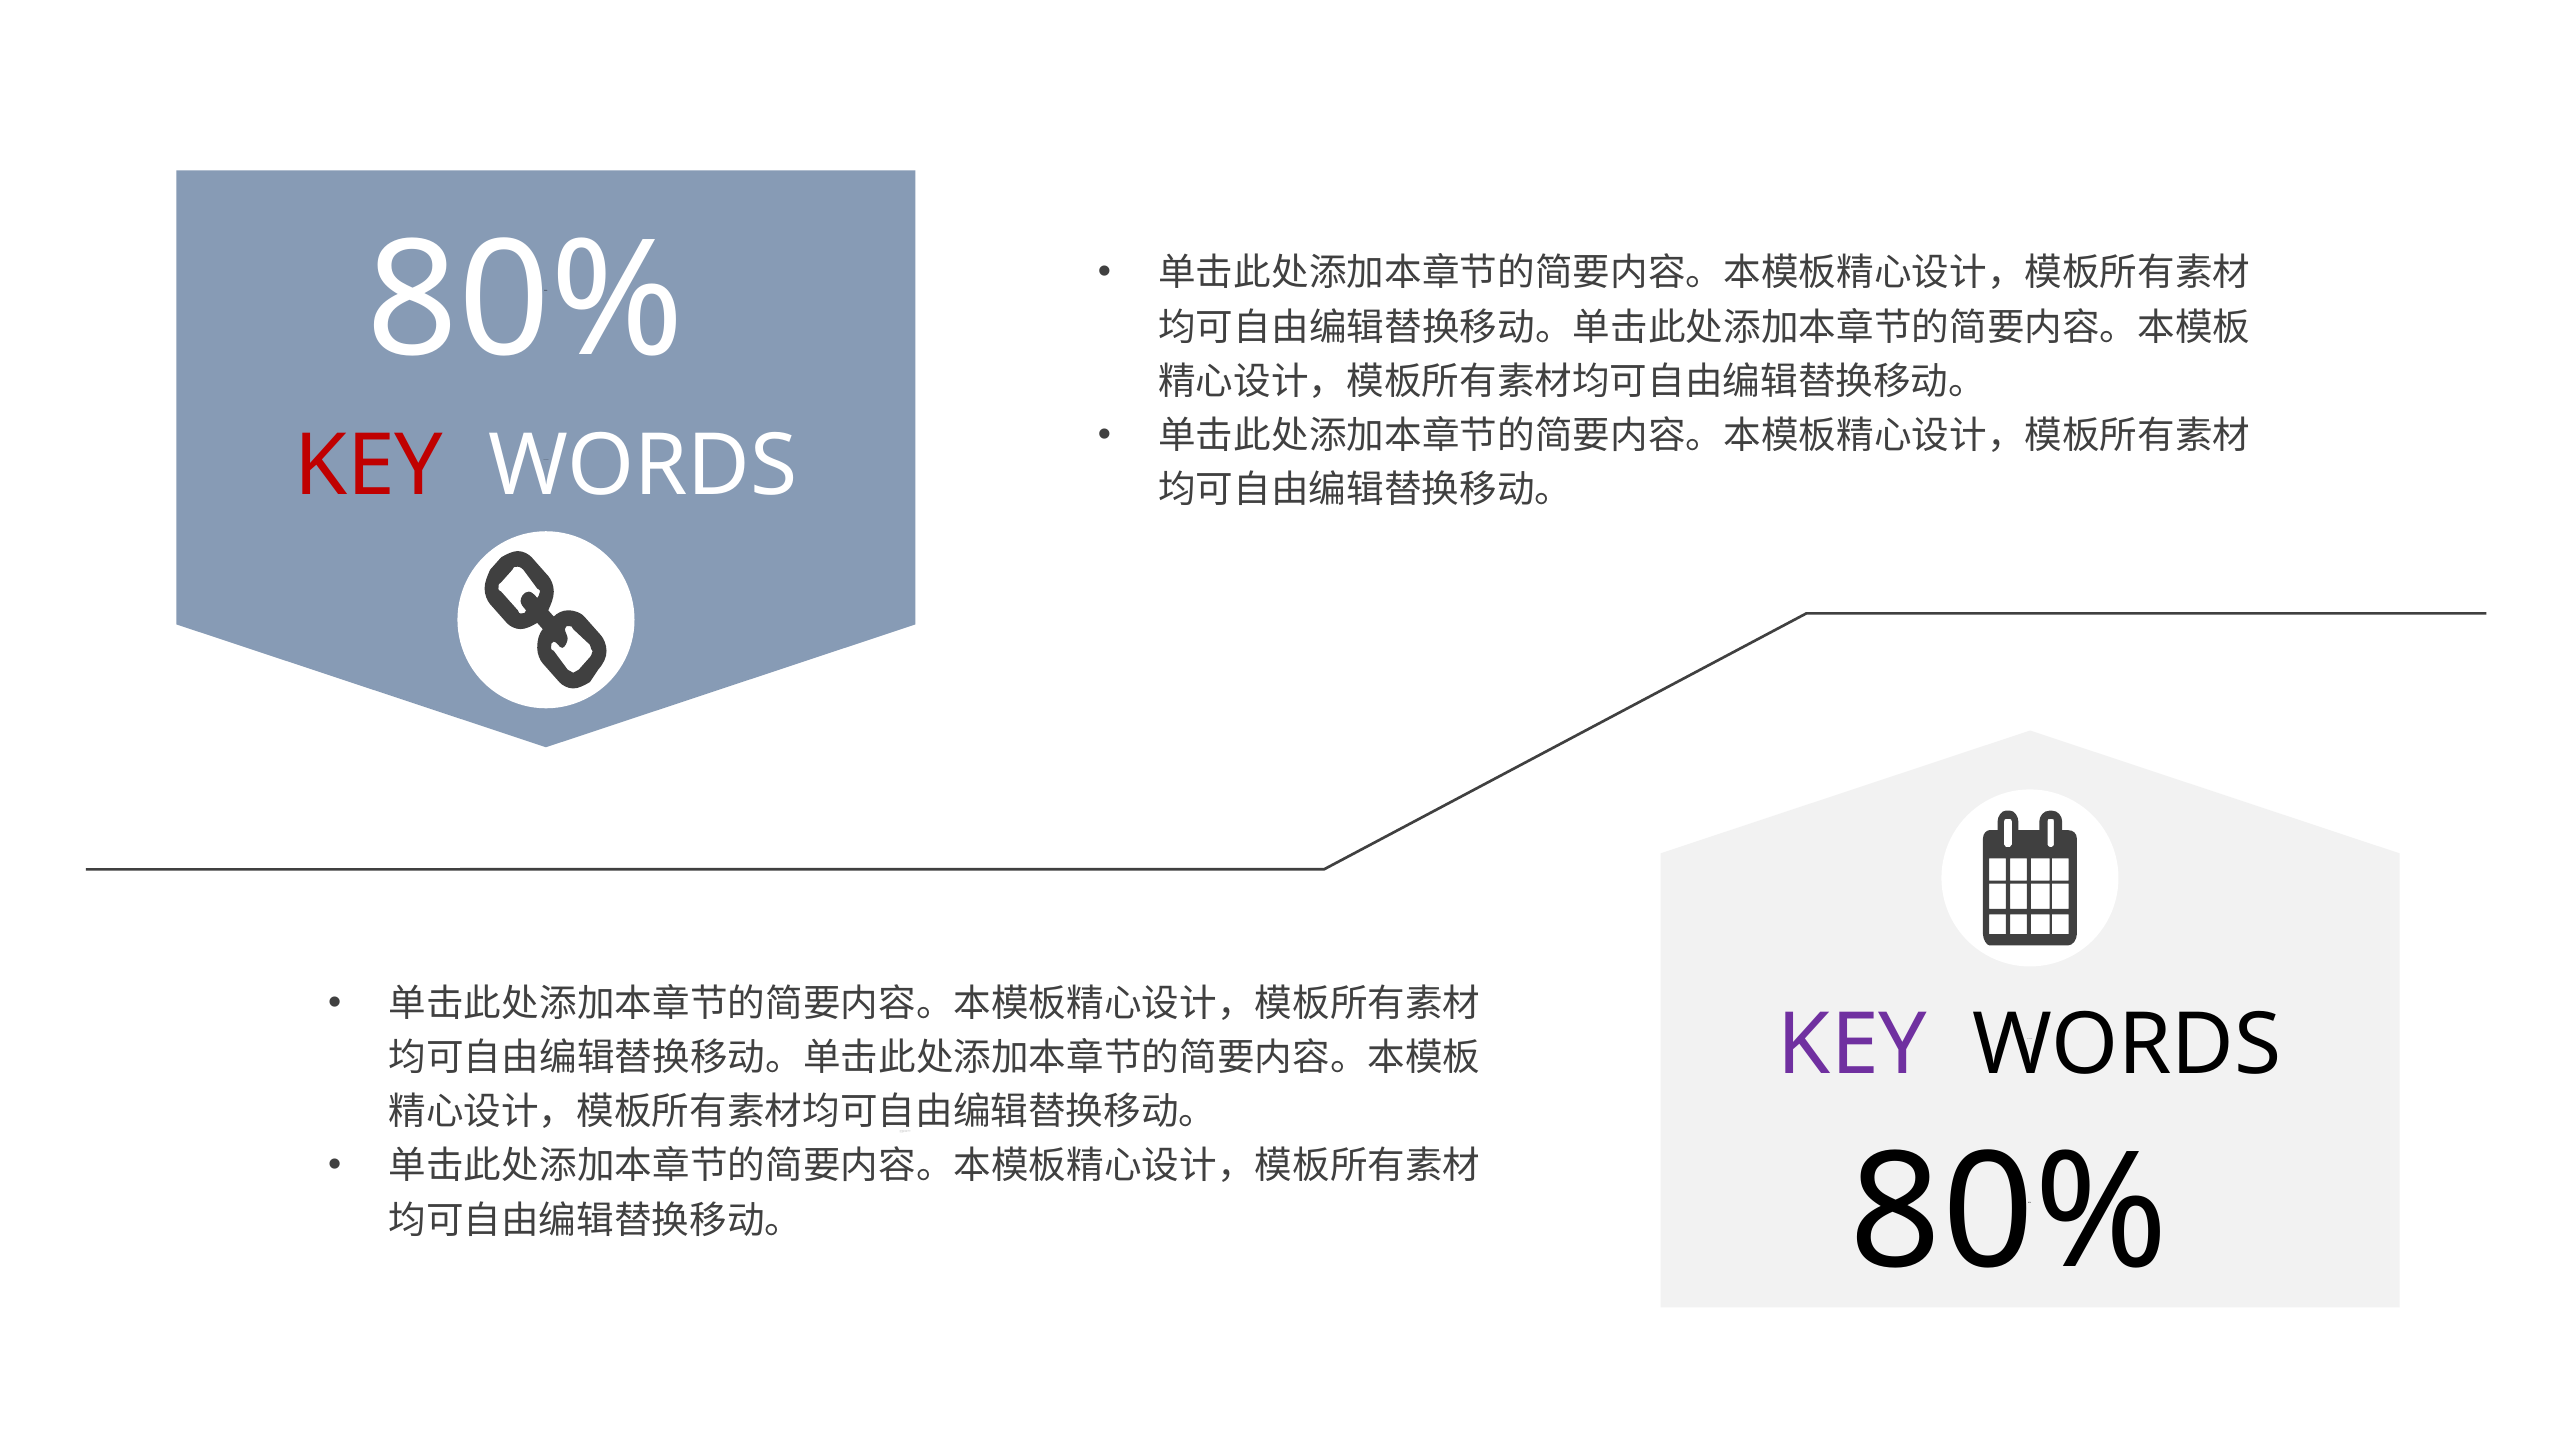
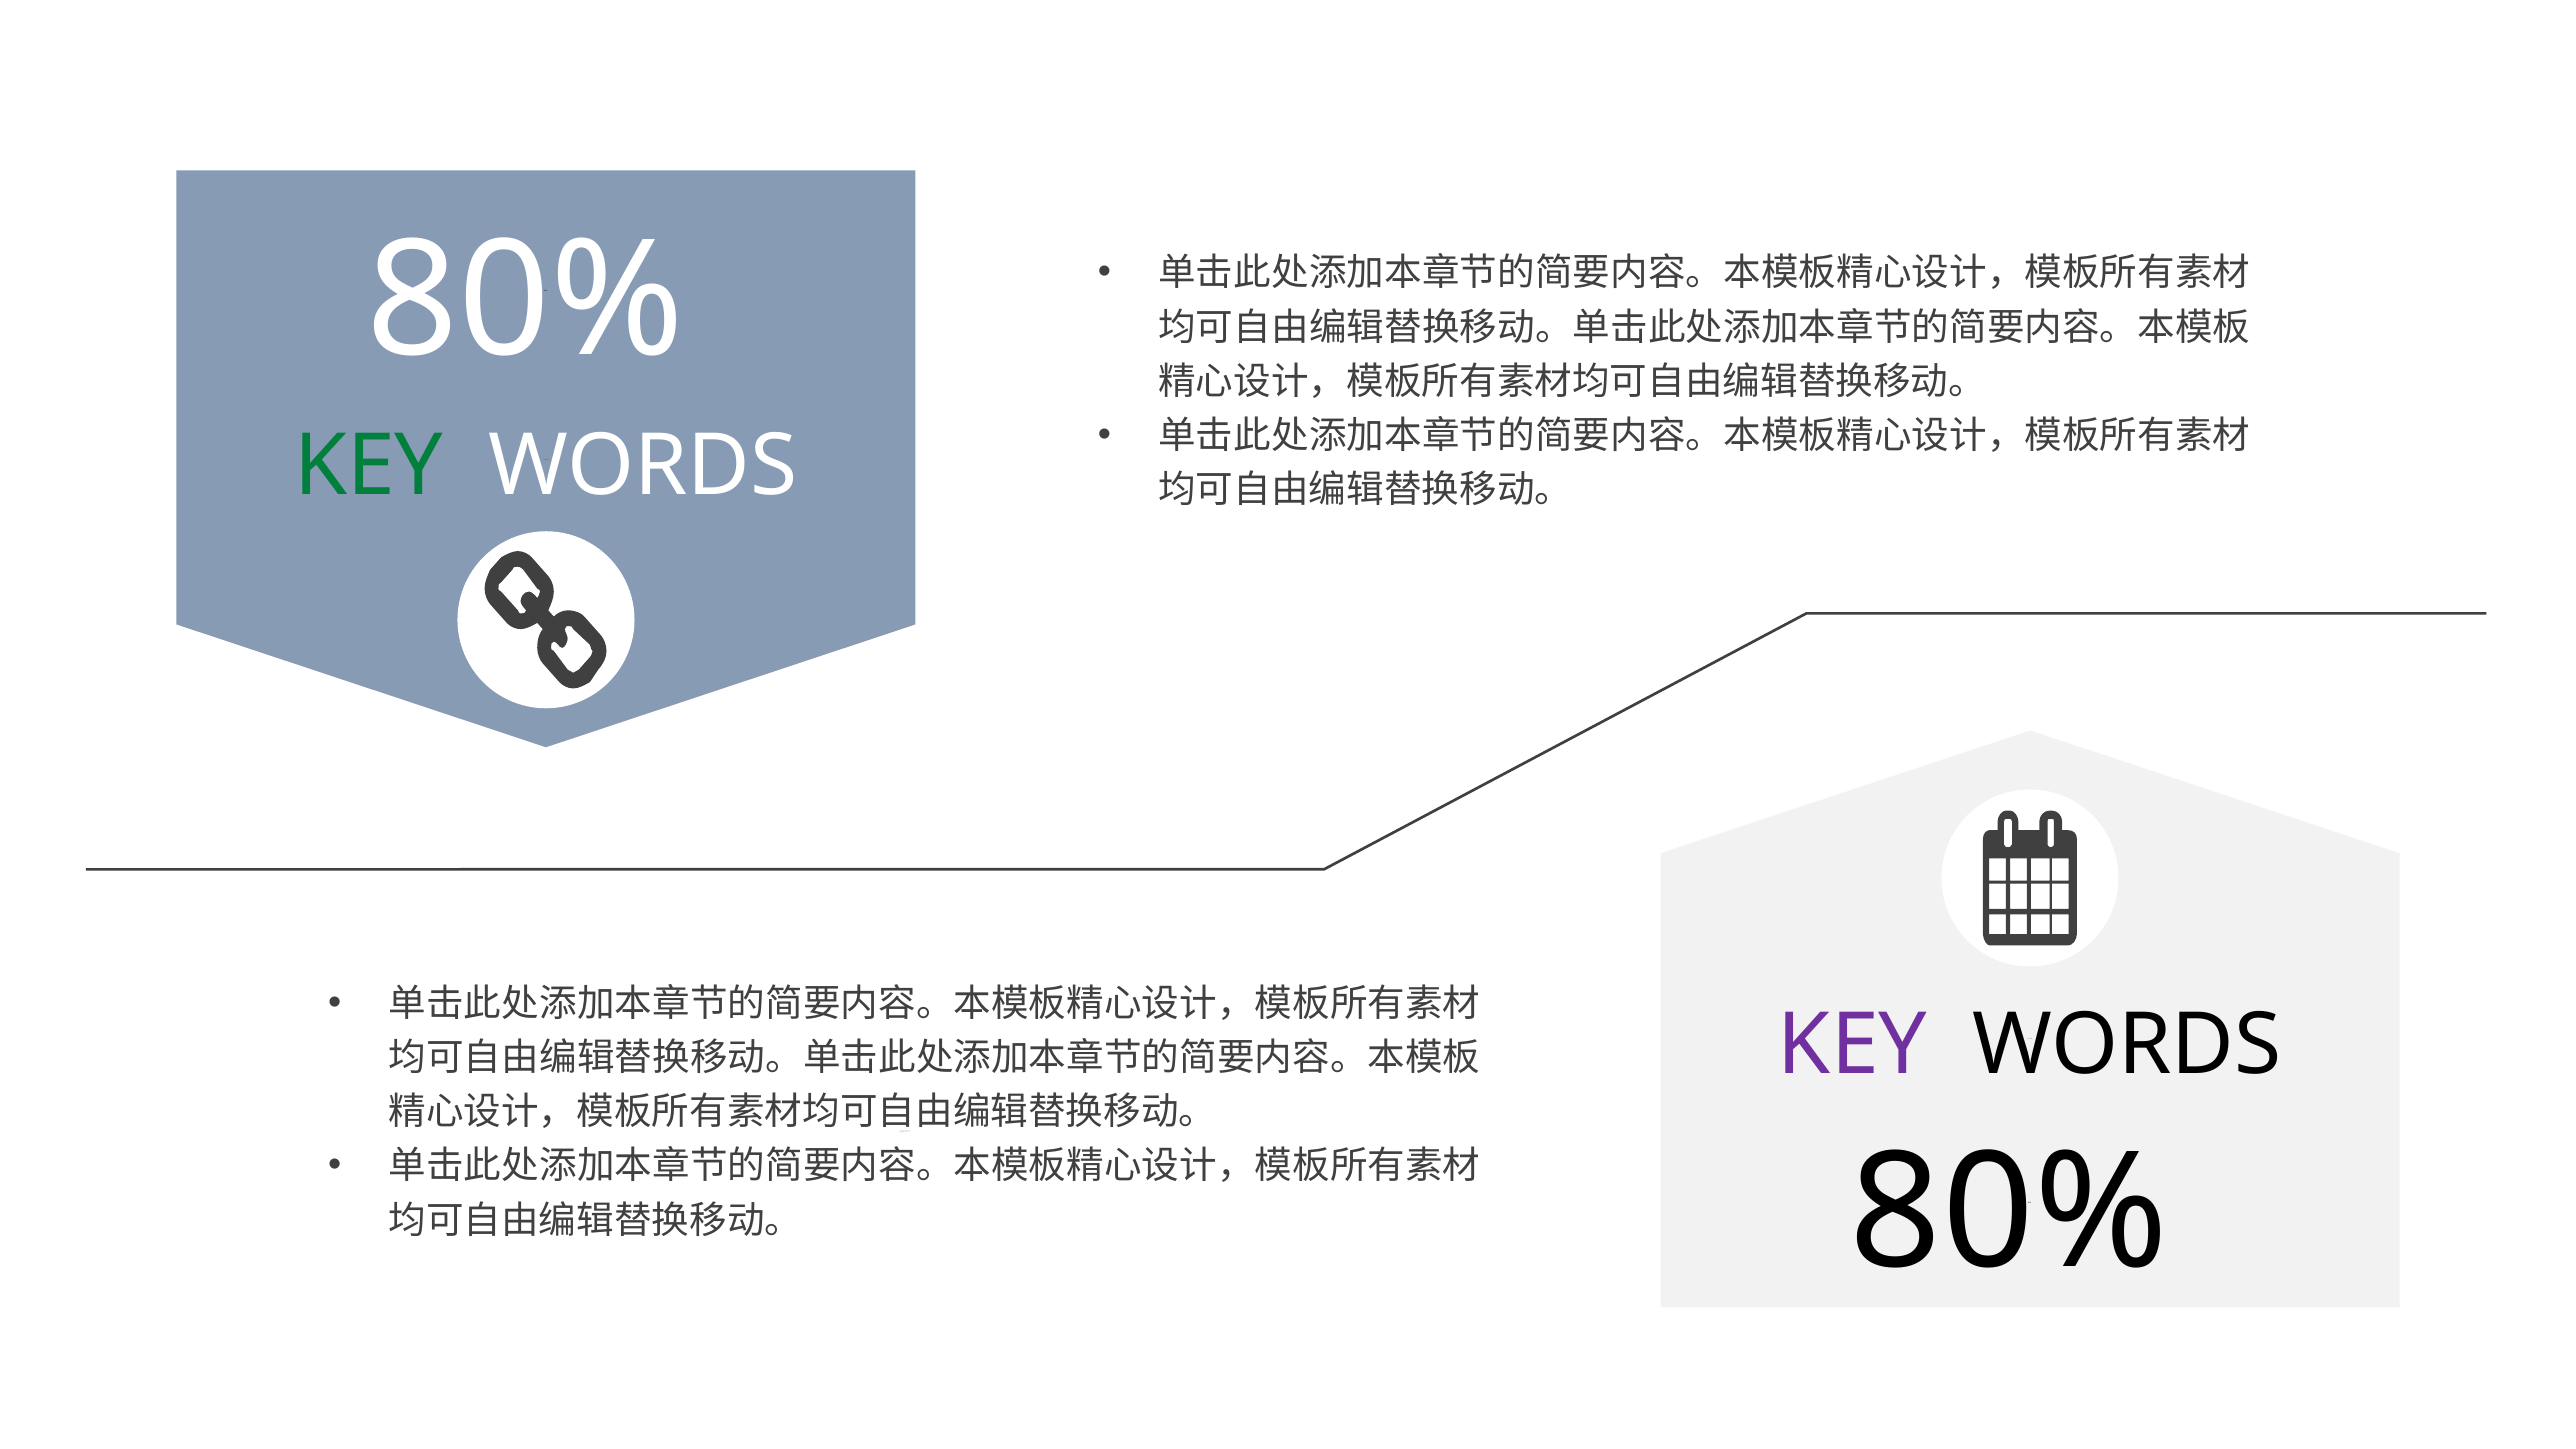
KEY at (369, 466) colour: red -> green
